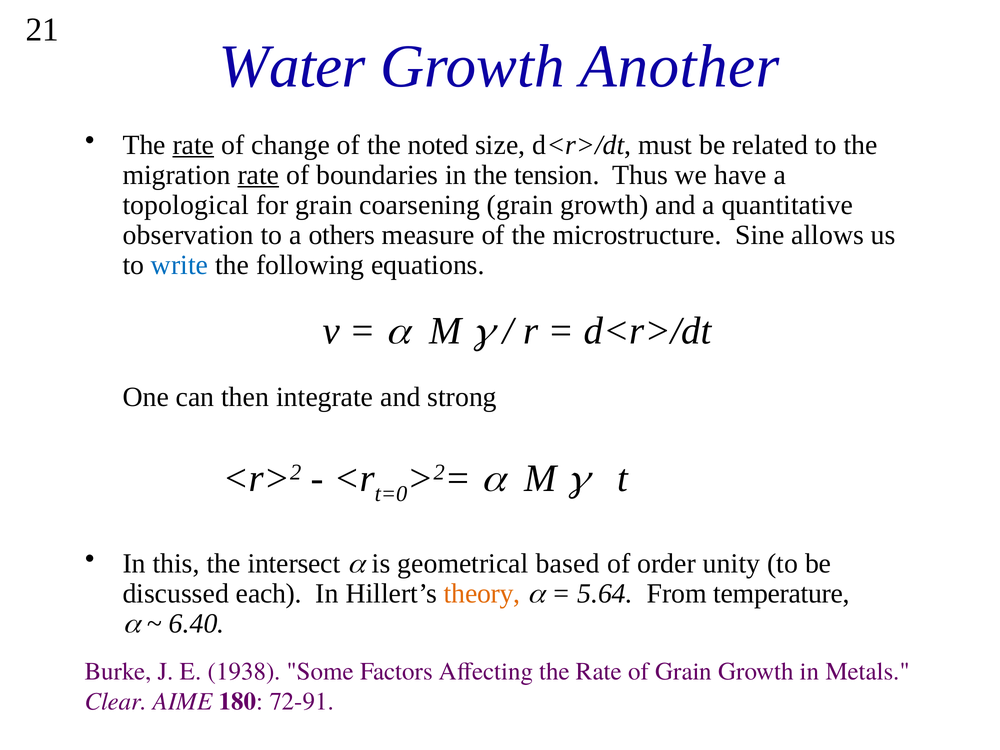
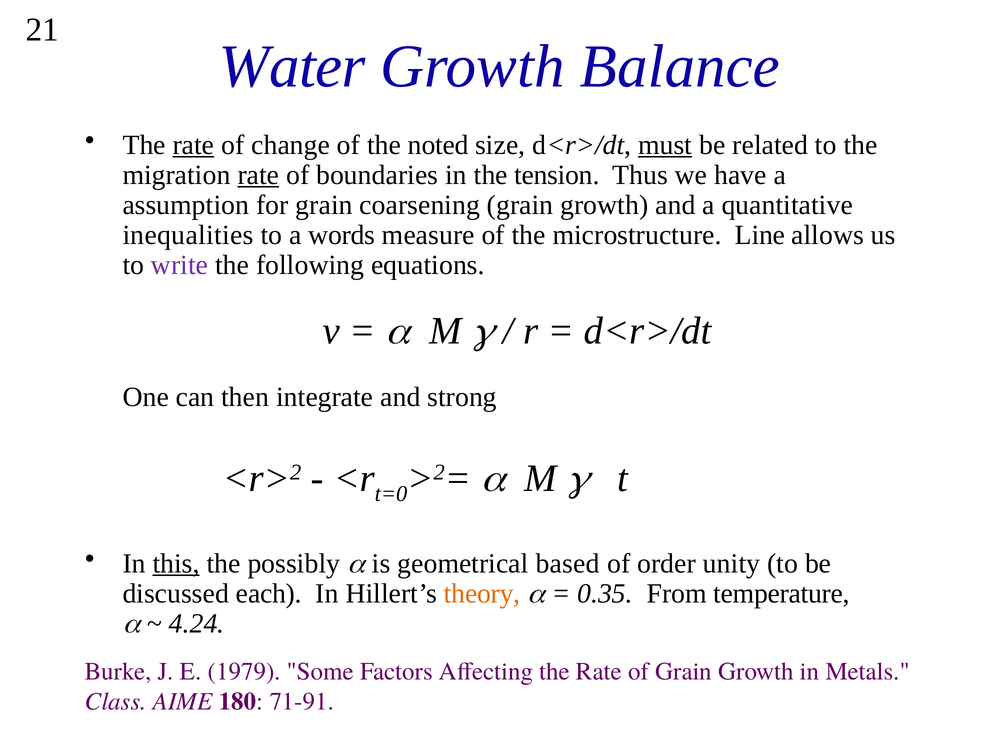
Another: Another -> Balance
must underline: none -> present
topological: topological -> assumption
observation: observation -> inequalities
others: others -> words
Sine: Sine -> Line
write colour: blue -> purple
this underline: none -> present
intersect: intersect -> possibly
5.64: 5.64 -> 0.35
6.40: 6.40 -> 4.24
1938: 1938 -> 1979
Clear: Clear -> Class
72-91: 72-91 -> 71-91
